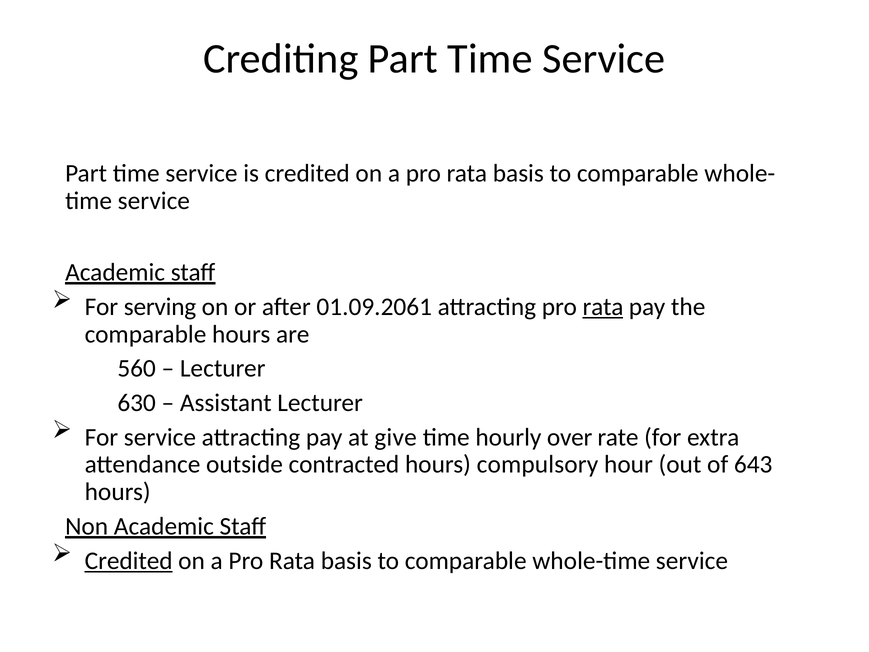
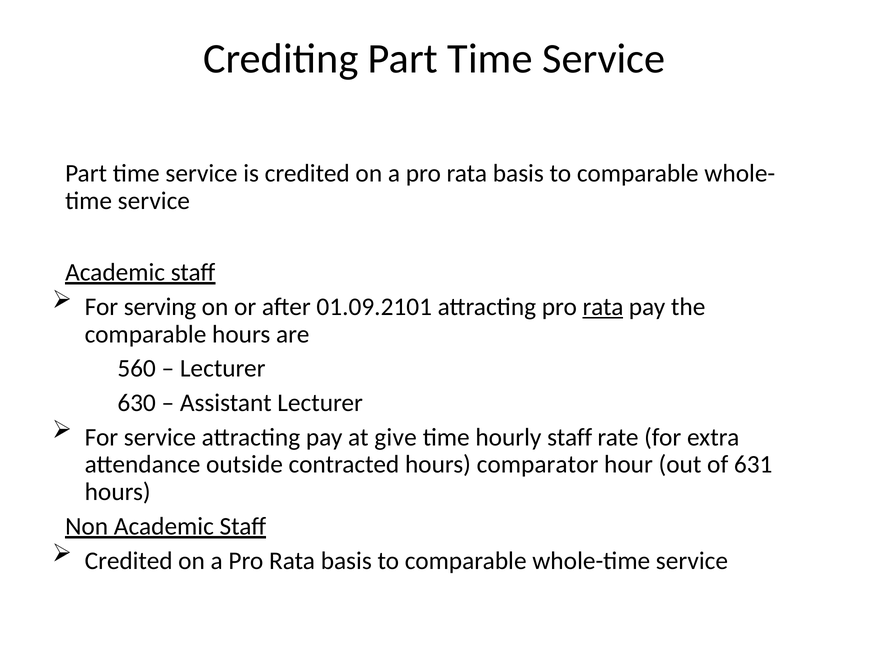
01.09.2061: 01.09.2061 -> 01.09.2101
hourly over: over -> staff
compulsory: compulsory -> comparator
643: 643 -> 631
Credited at (129, 560) underline: present -> none
